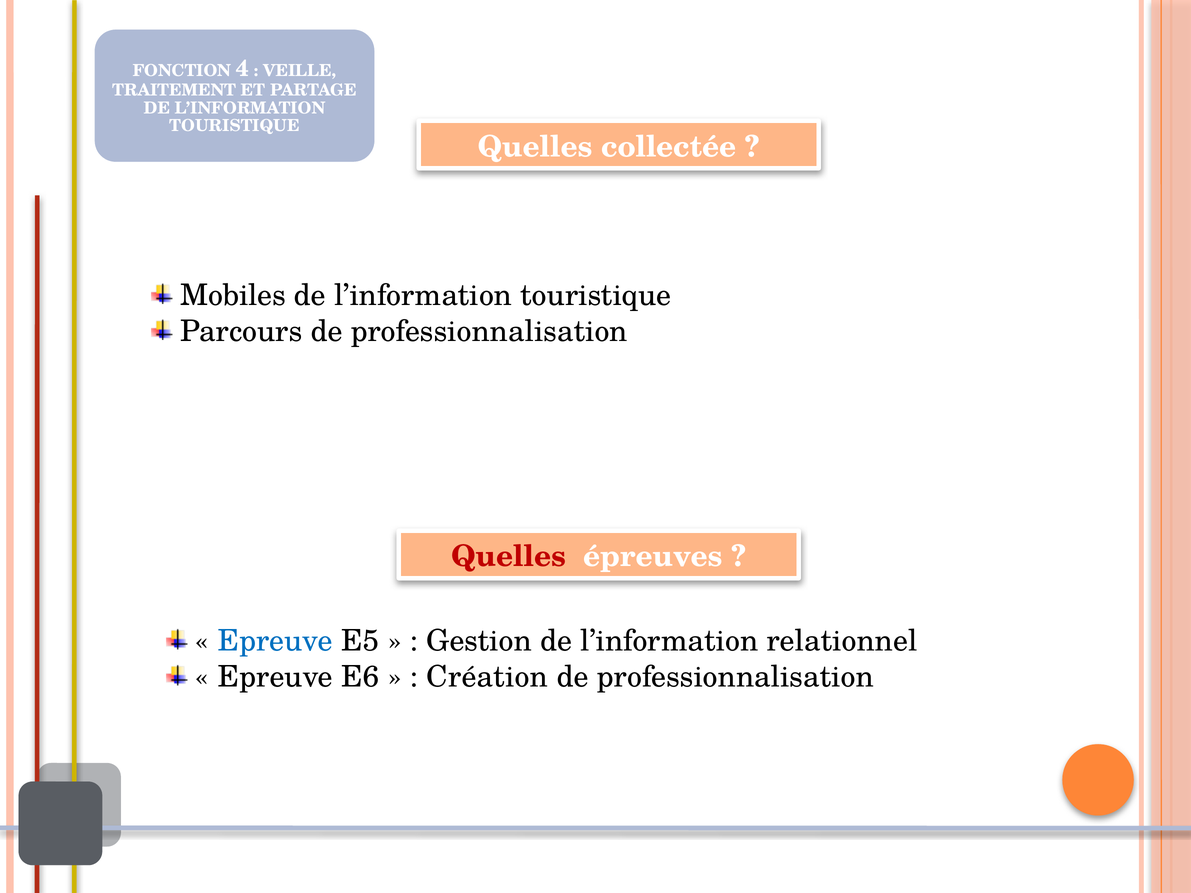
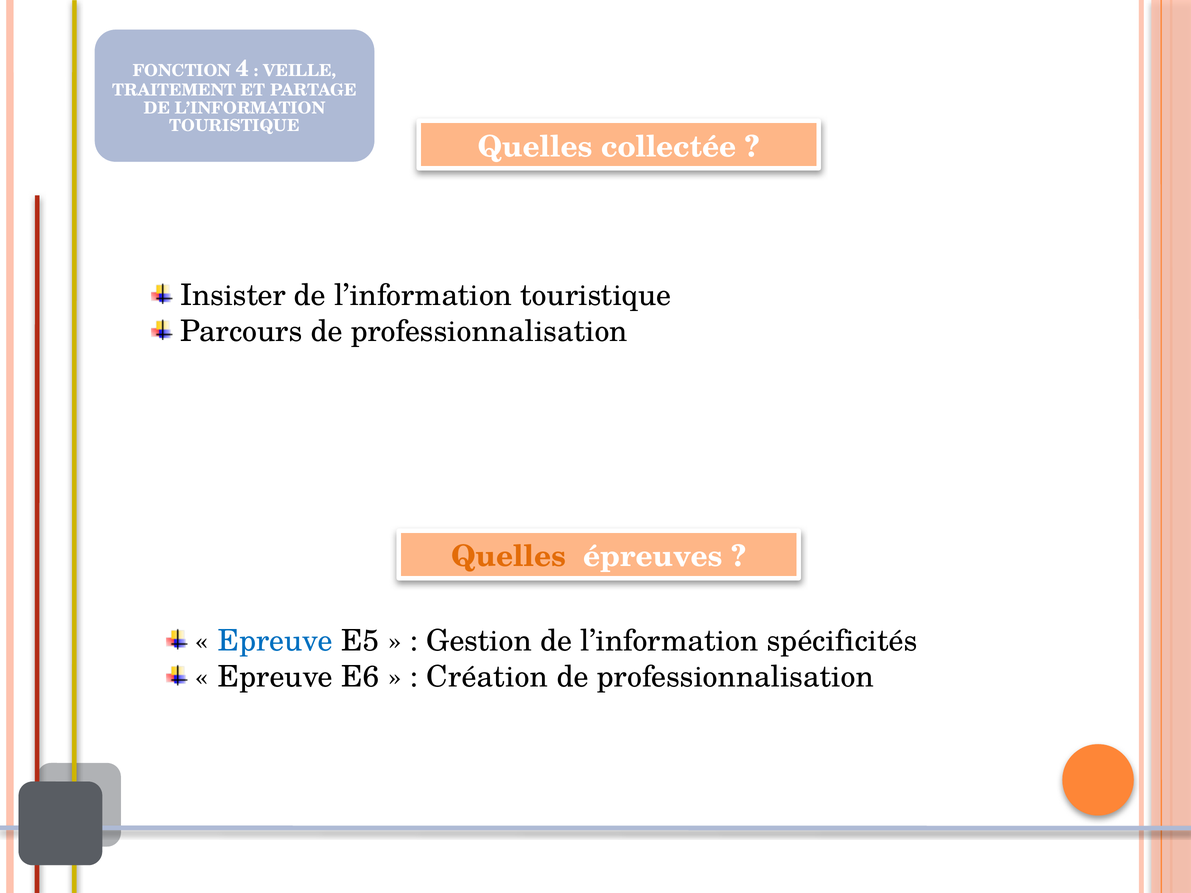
Mobiles: Mobiles -> Insister
Quelles at (509, 557) colour: red -> orange
relationnel: relationnel -> spécificités
